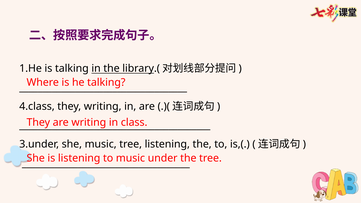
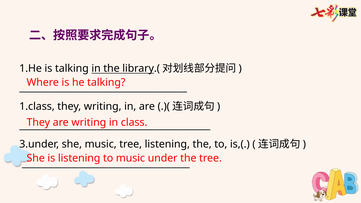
4.class: 4.class -> 1.class
